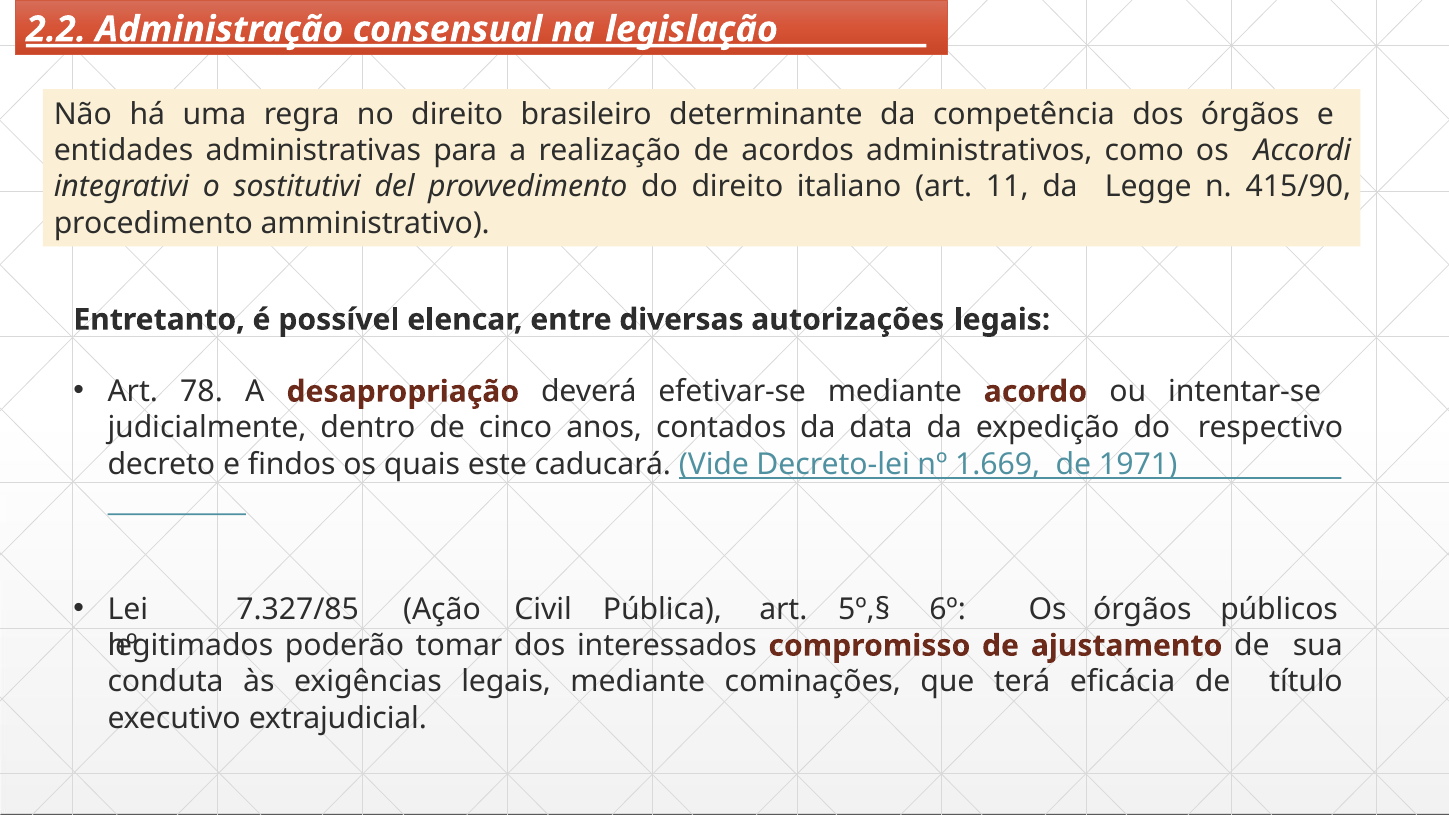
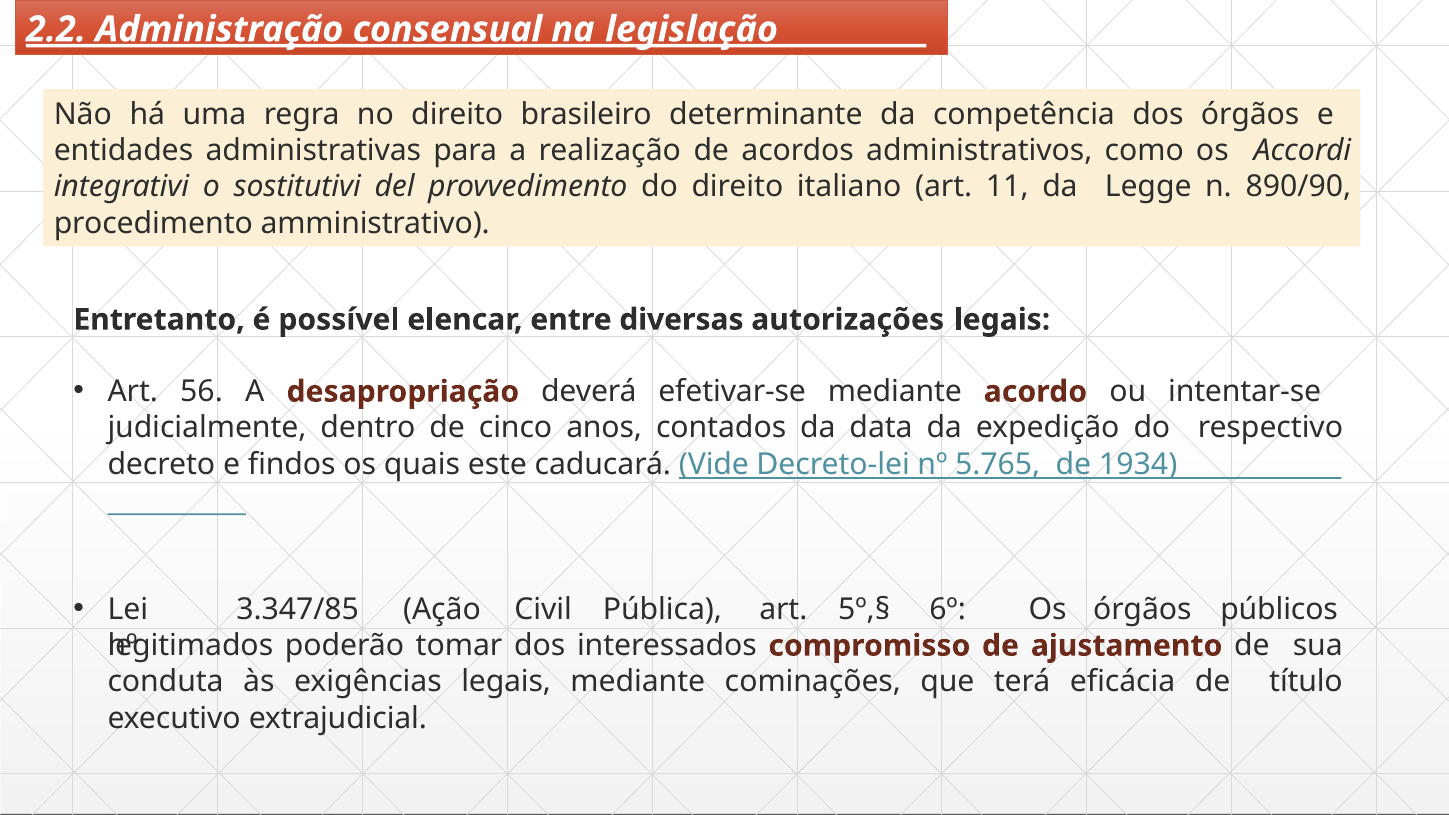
415/90: 415/90 -> 890/90
78: 78 -> 56
1.669: 1.669 -> 5.765
1971: 1971 -> 1934
7.327/85: 7.327/85 -> 3.347/85
